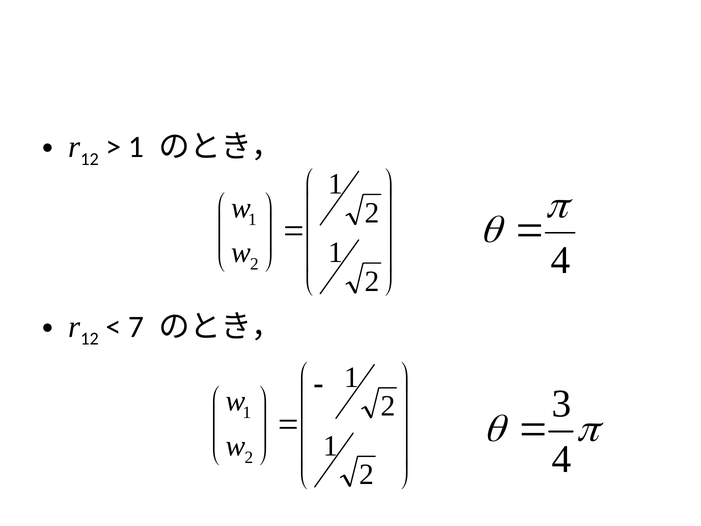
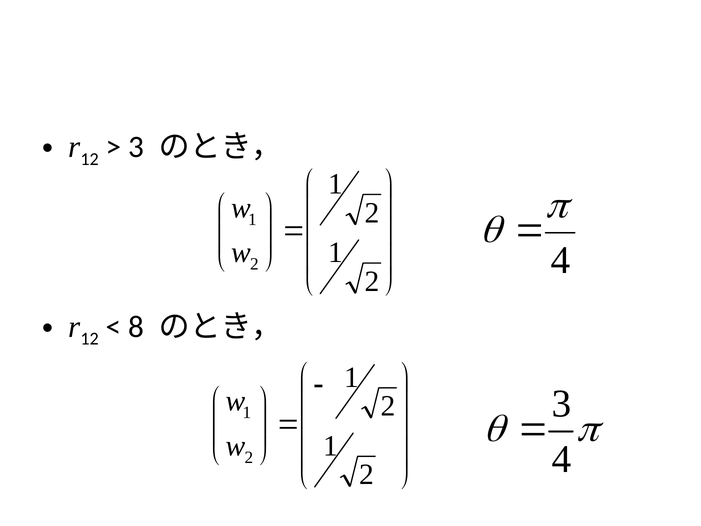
1 at (136, 147): 1 -> 3
7: 7 -> 8
